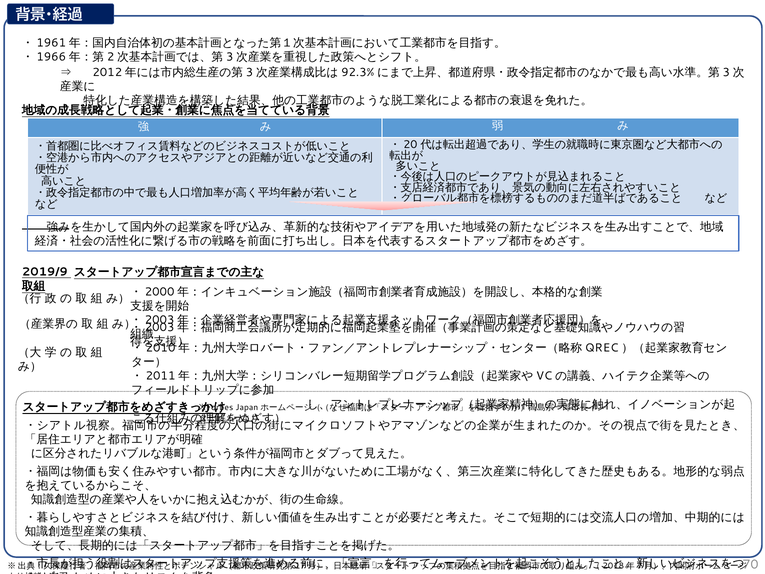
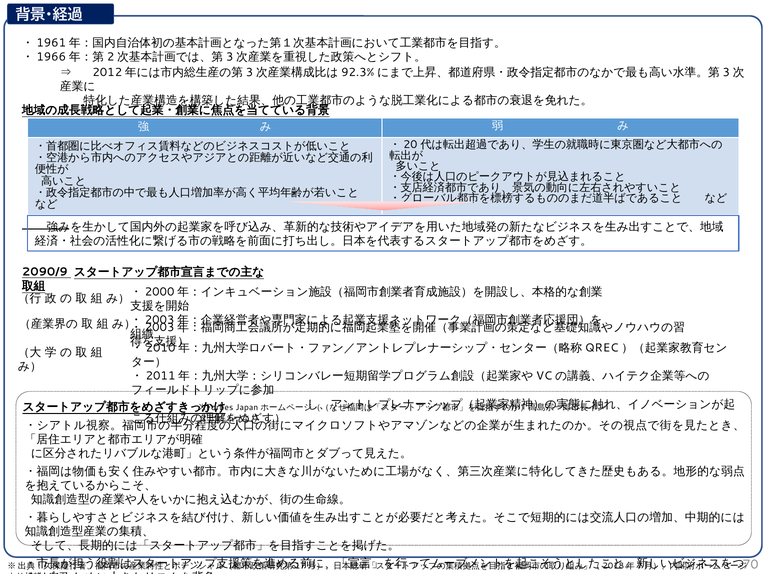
2019/9: 2019/9 -> 2090/9
